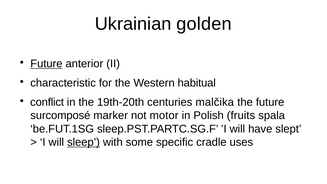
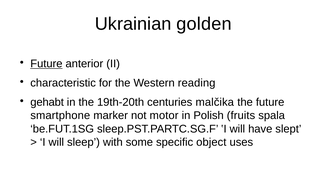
habitual: habitual -> reading
conflict: conflict -> gehabt
surcomposé: surcomposé -> smartphone
sleep underline: present -> none
cradle: cradle -> object
